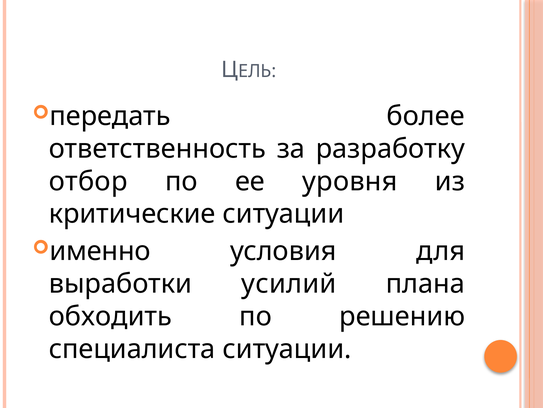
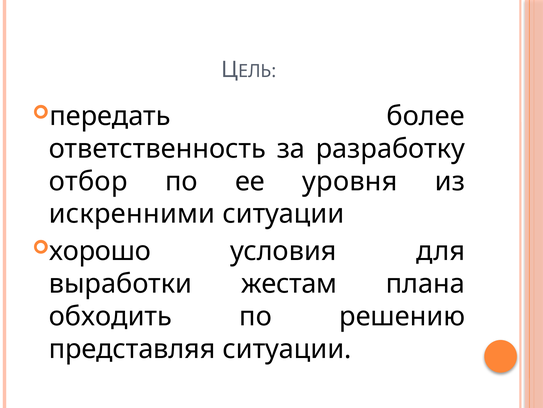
критические: критические -> искренними
именно: именно -> хорошо
усилий: усилий -> жестам
специалиста: специалиста -> представляя
